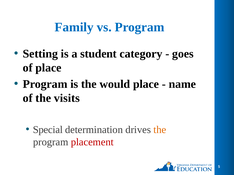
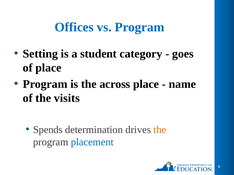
Family: Family -> Offices
would: would -> across
Special: Special -> Spends
placement colour: red -> blue
